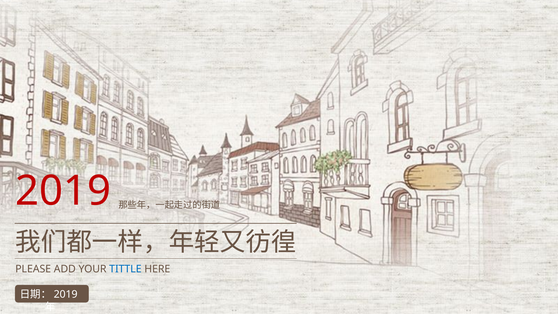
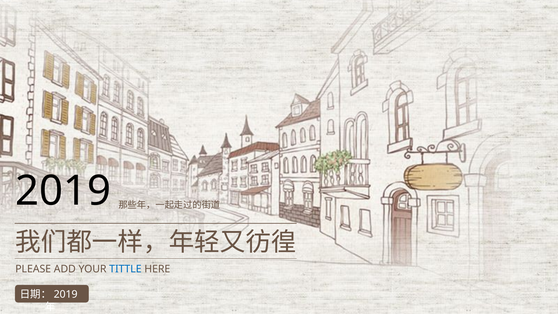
2019 colour: red -> black
